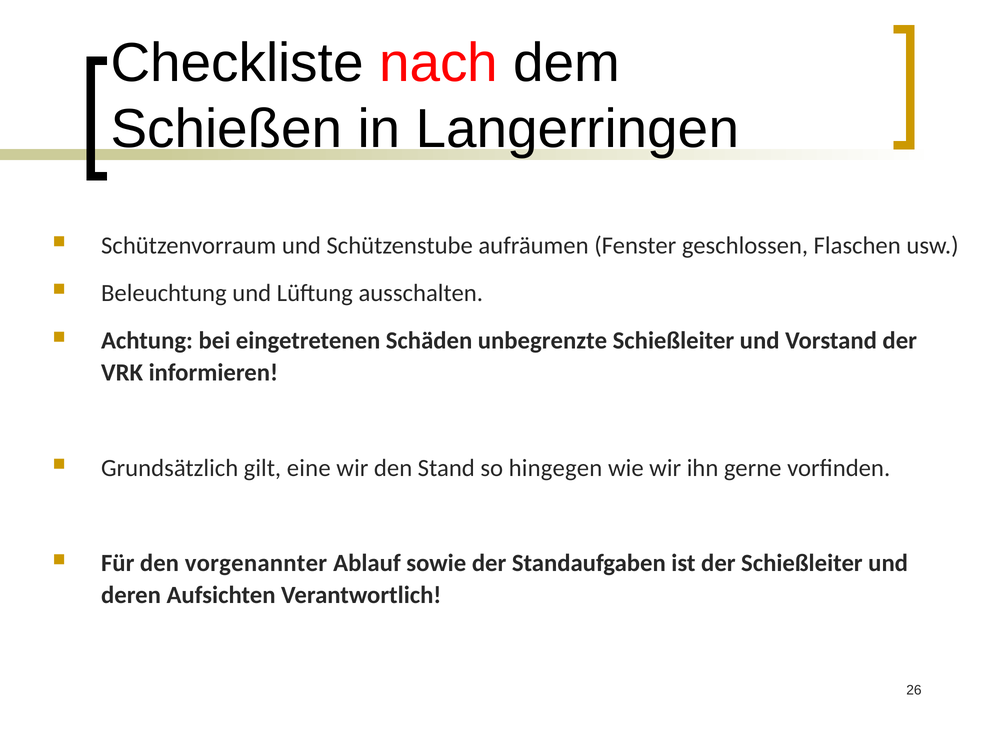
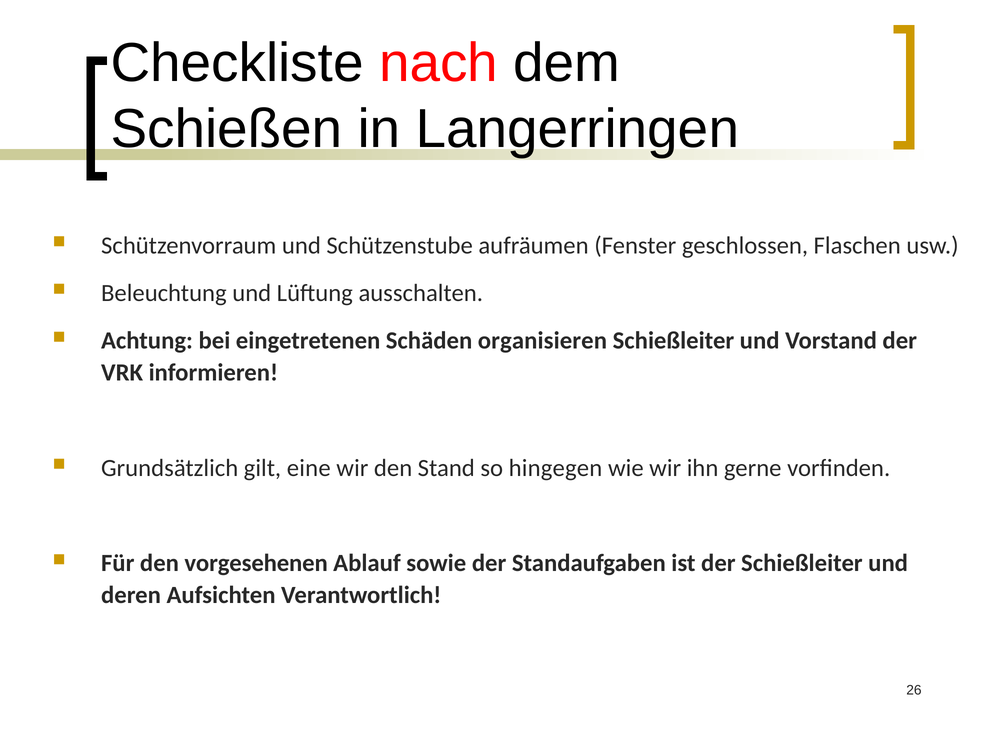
unbegrenzte: unbegrenzte -> organisieren
vorgenannter: vorgenannter -> vorgesehenen
